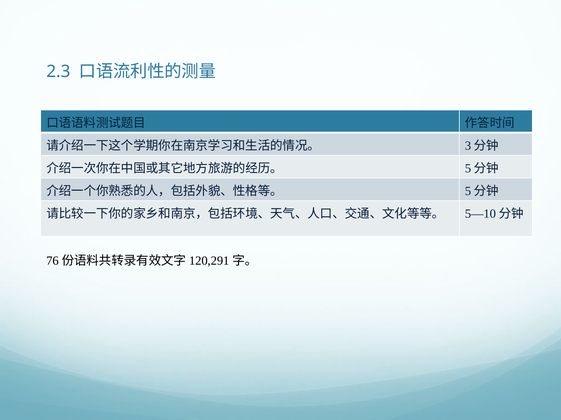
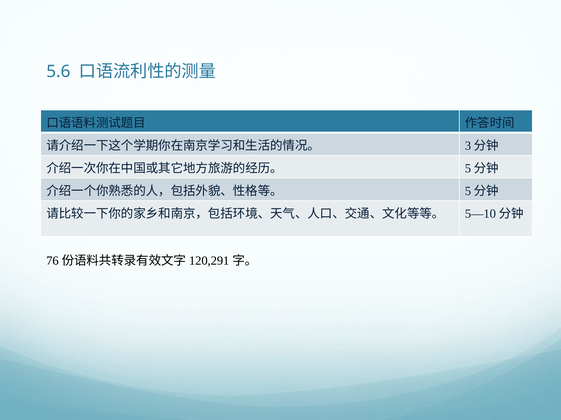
2.3: 2.3 -> 5.6
